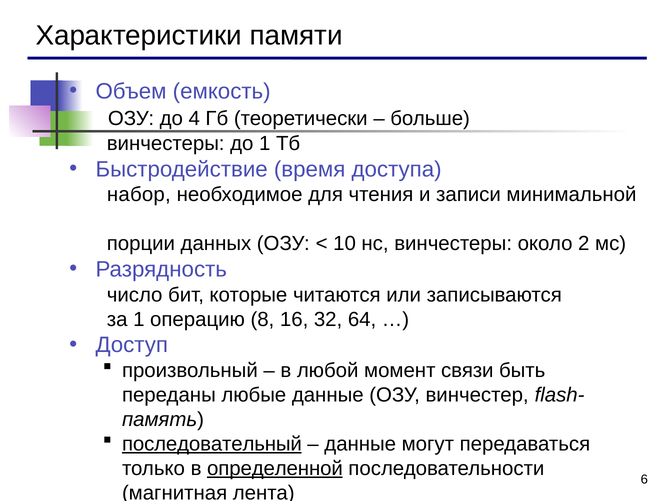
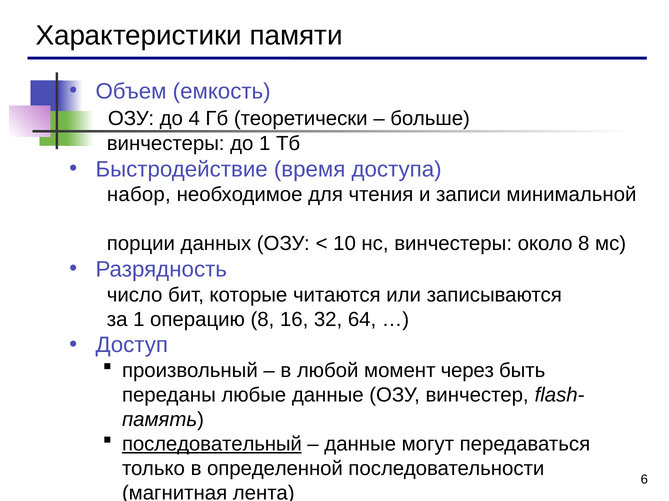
около 2: 2 -> 8
связи: связи -> через
определенной underline: present -> none
